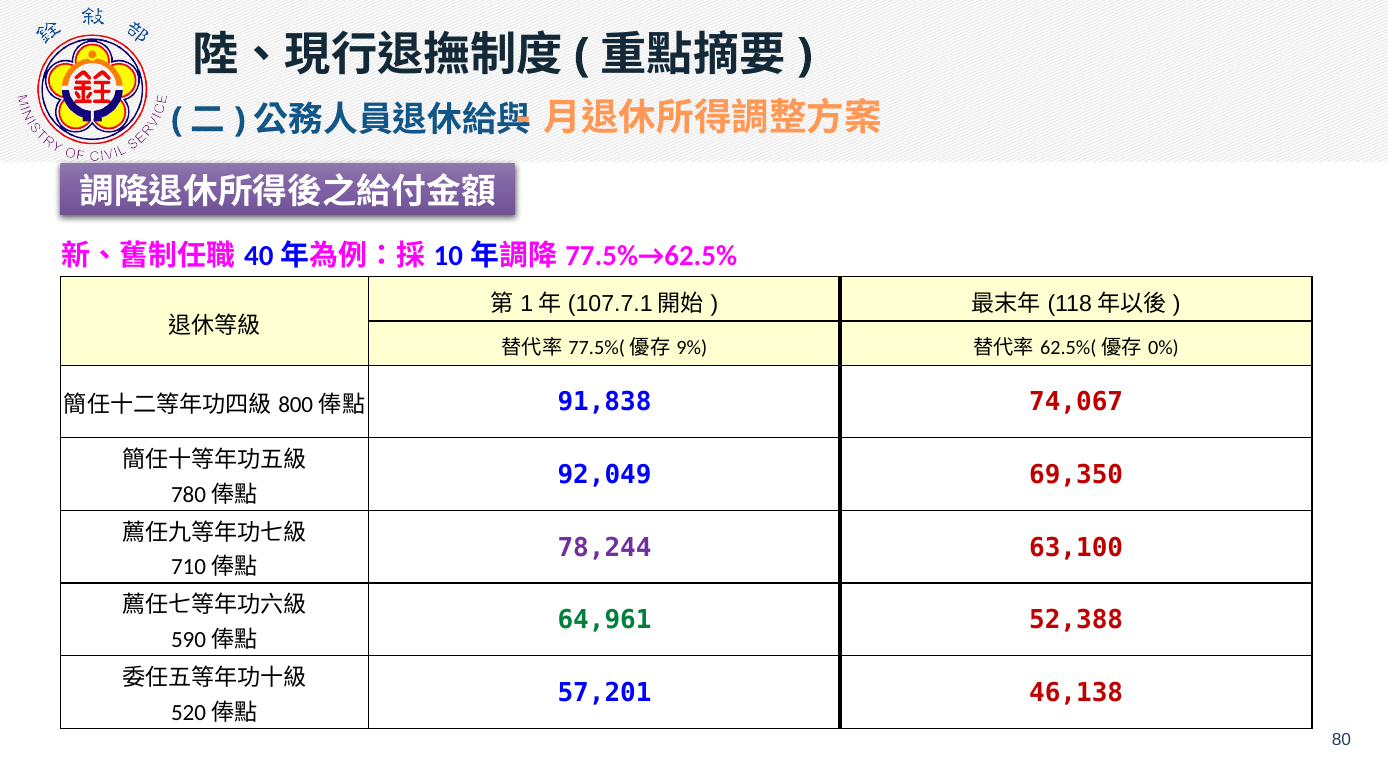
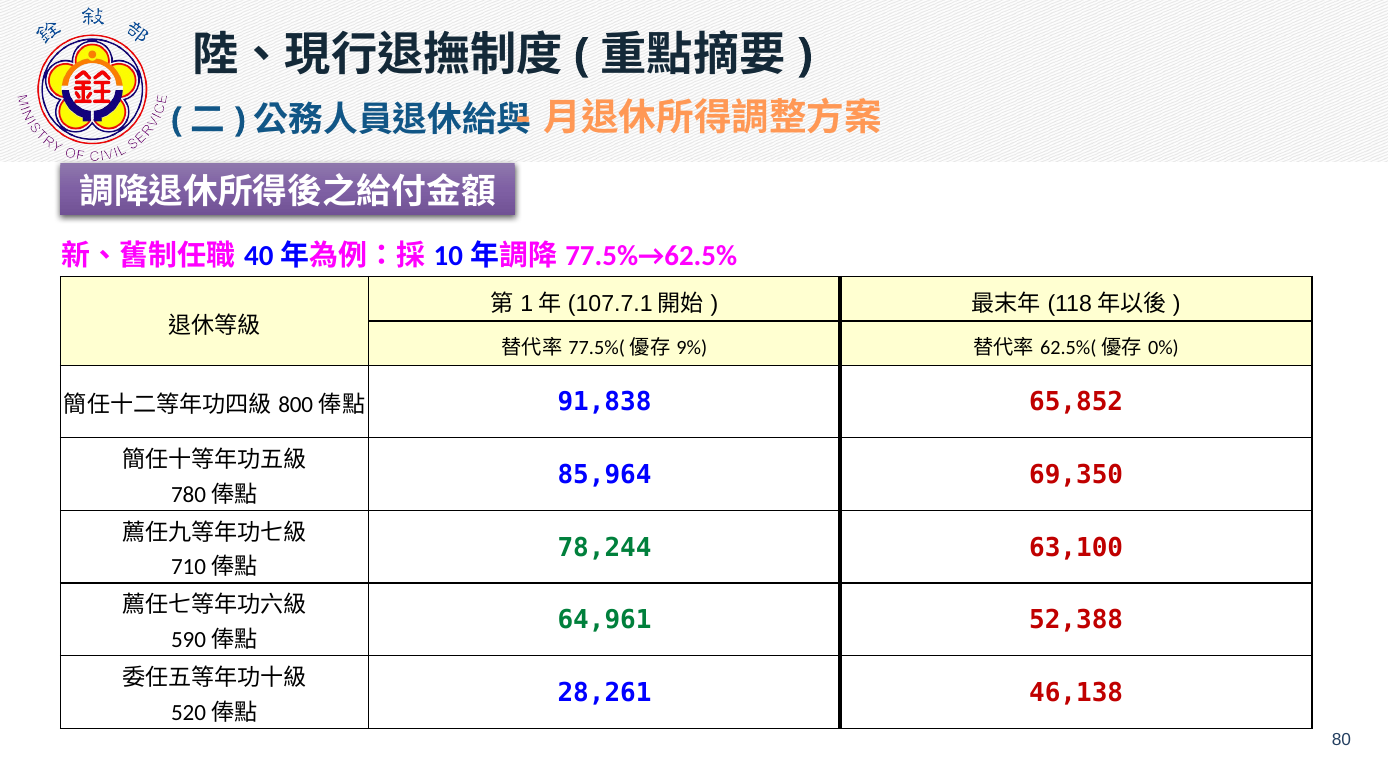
74,067: 74,067 -> 65,852
92,049: 92,049 -> 85,964
78,244 colour: purple -> green
57,201: 57,201 -> 28,261
